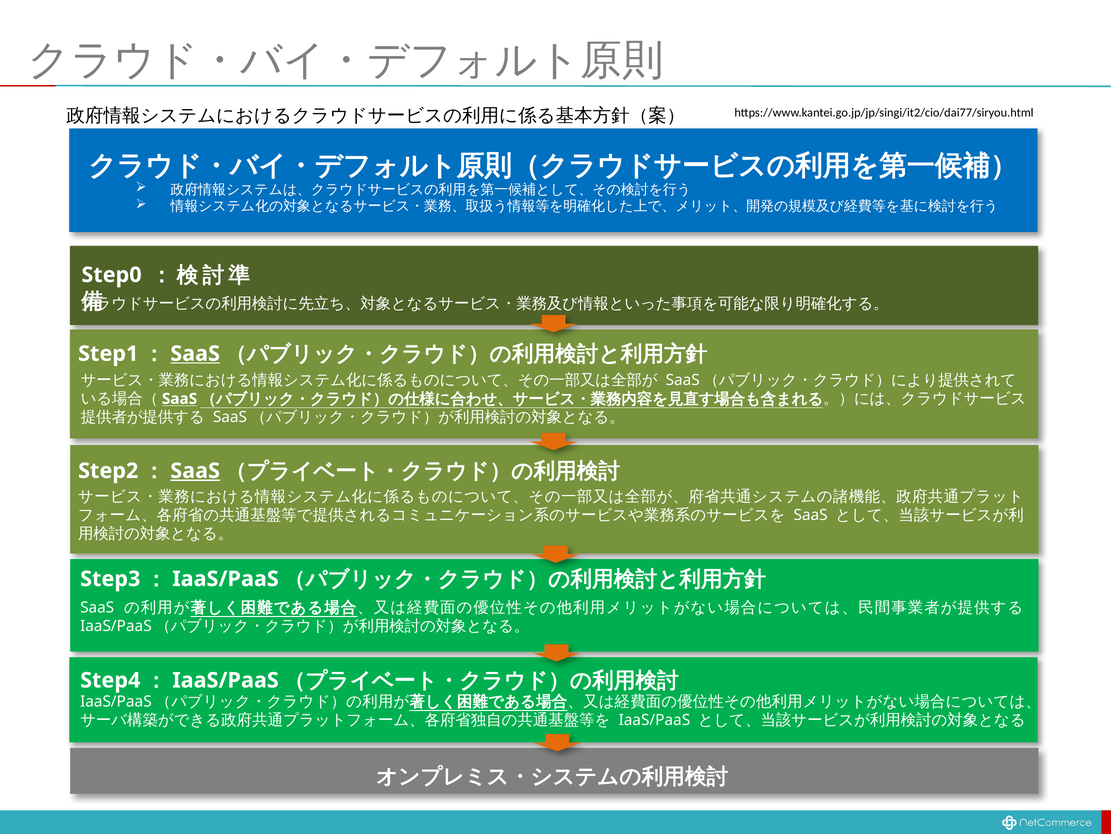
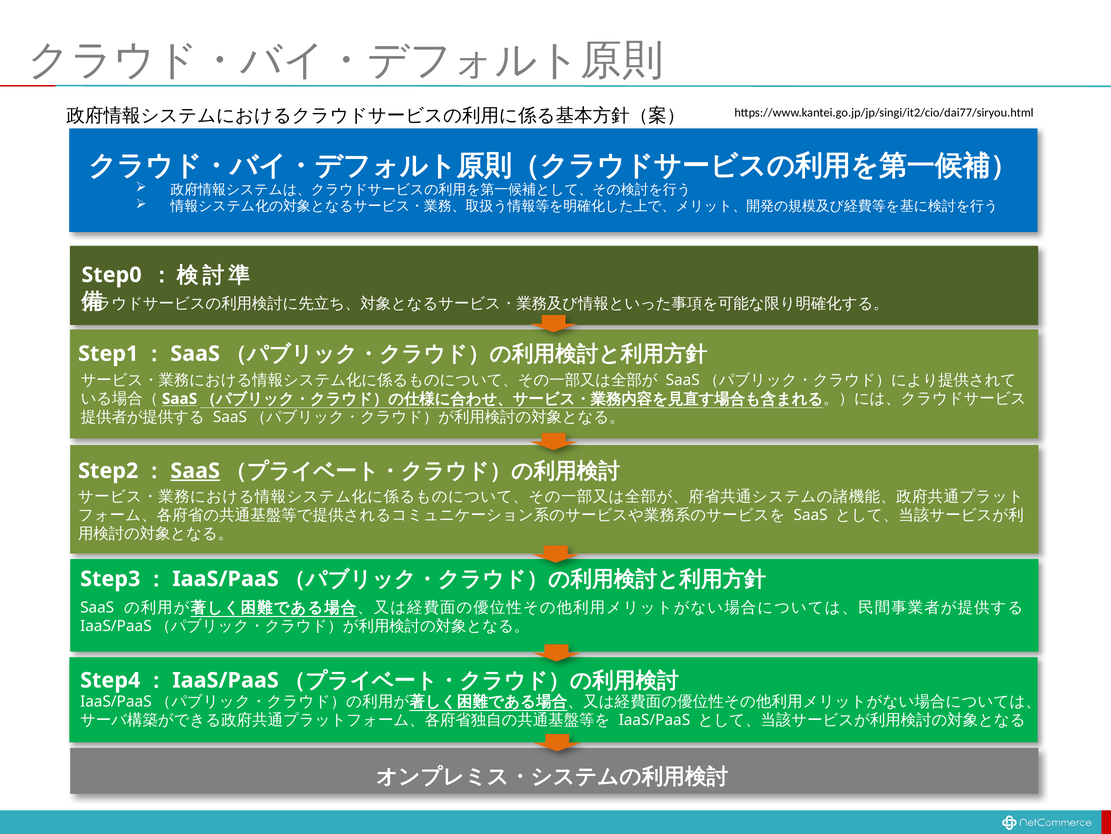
SaaS at (195, 353) underline: present -> none
